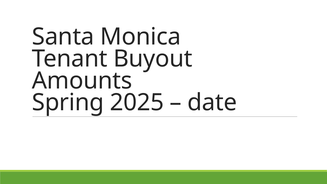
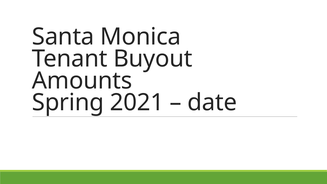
2025: 2025 -> 2021
